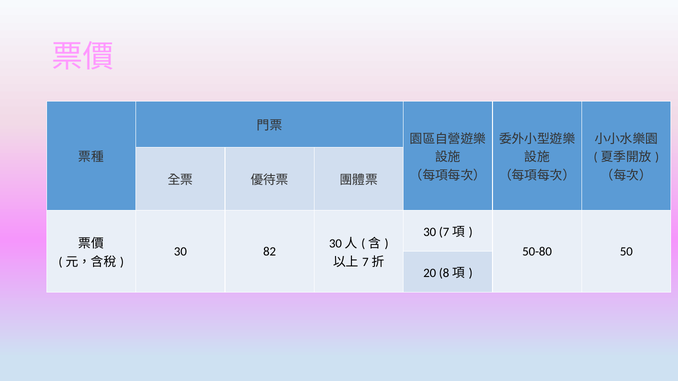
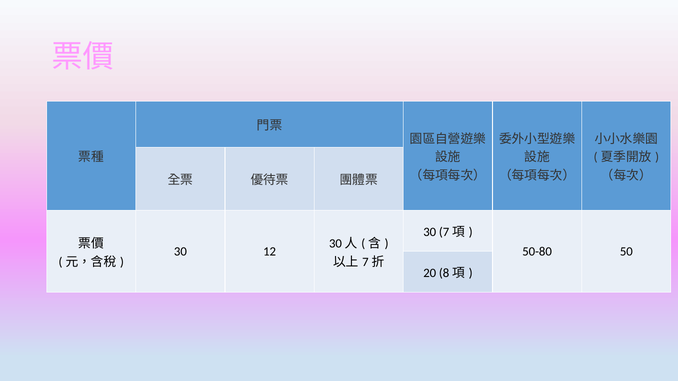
82: 82 -> 12
